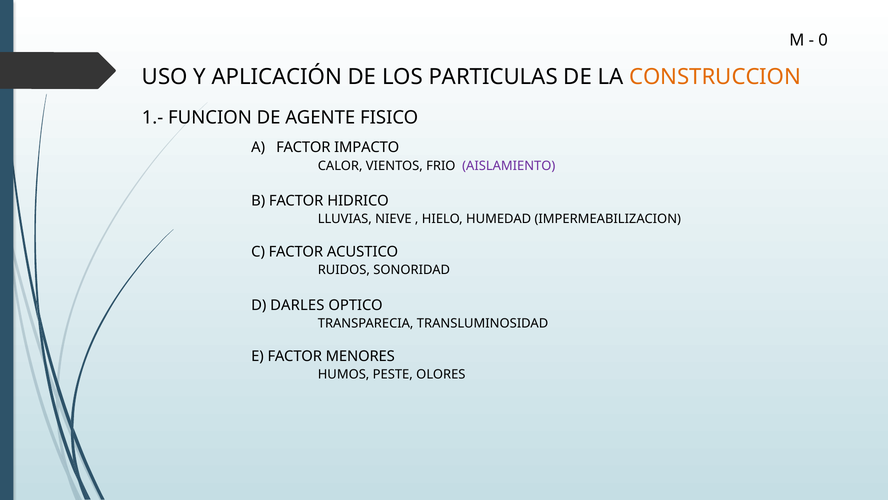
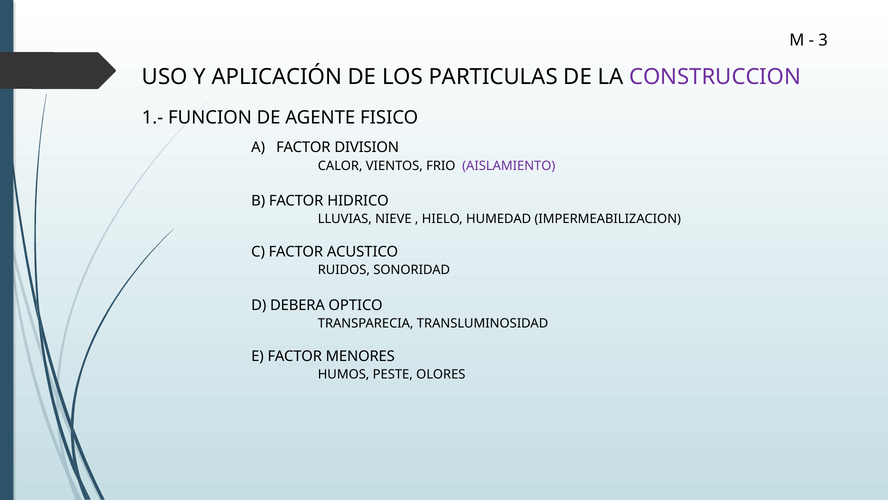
0: 0 -> 3
CONSTRUCCION colour: orange -> purple
IMPACTO: IMPACTO -> DIVISION
DARLES: DARLES -> DEBERA
